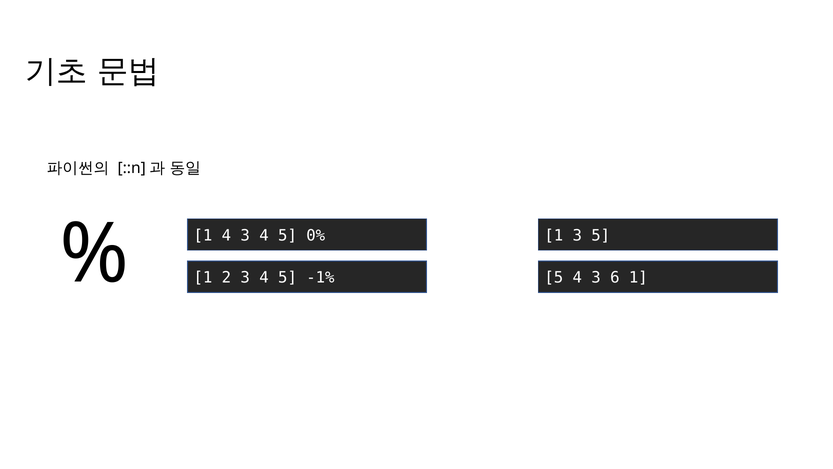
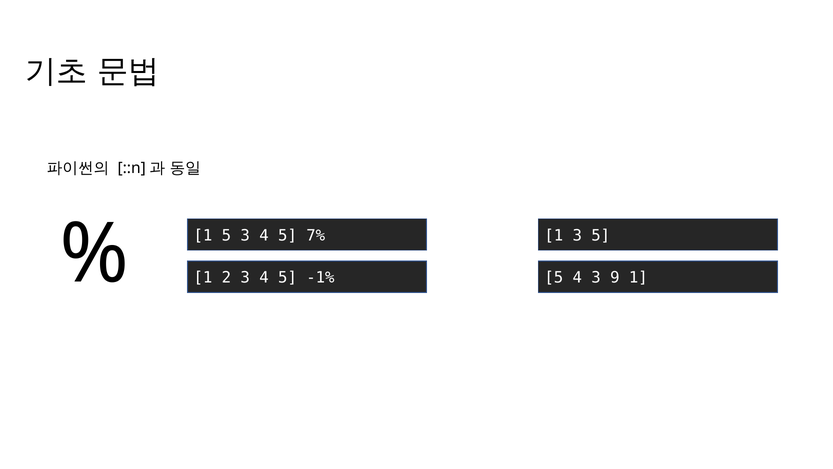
1 4: 4 -> 5
0%: 0% -> 7%
6: 6 -> 9
